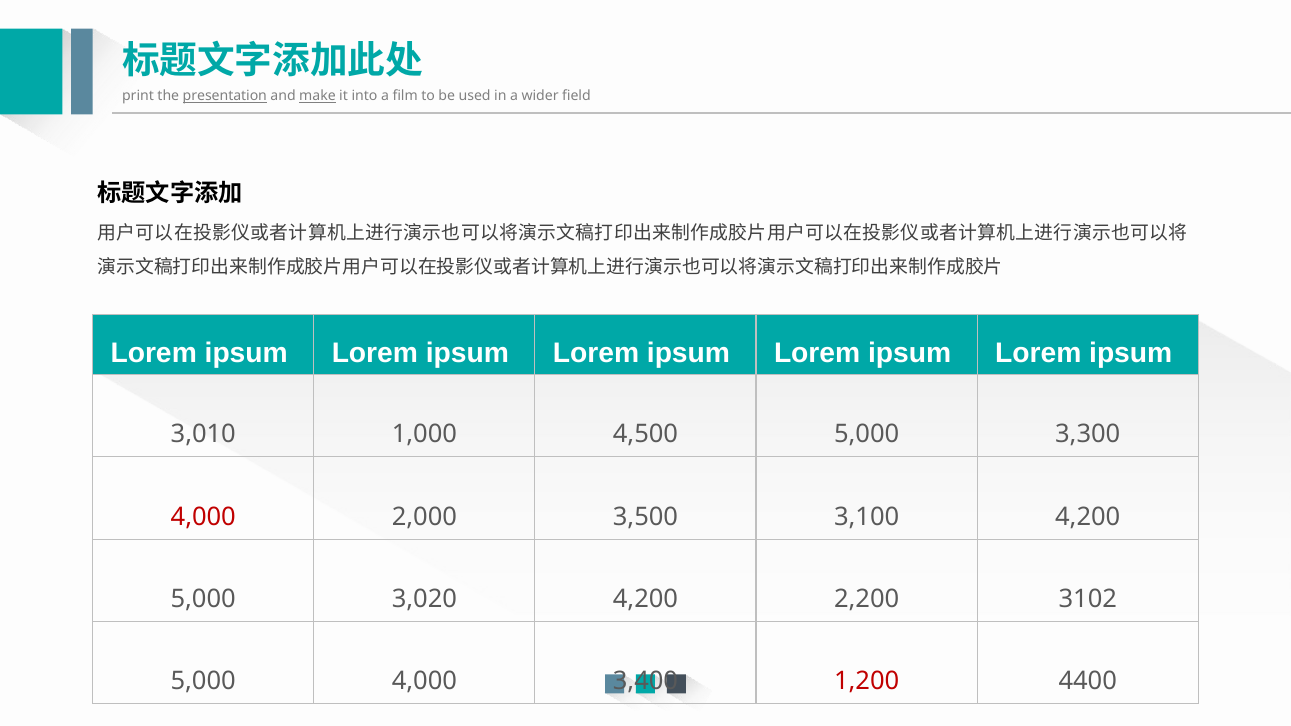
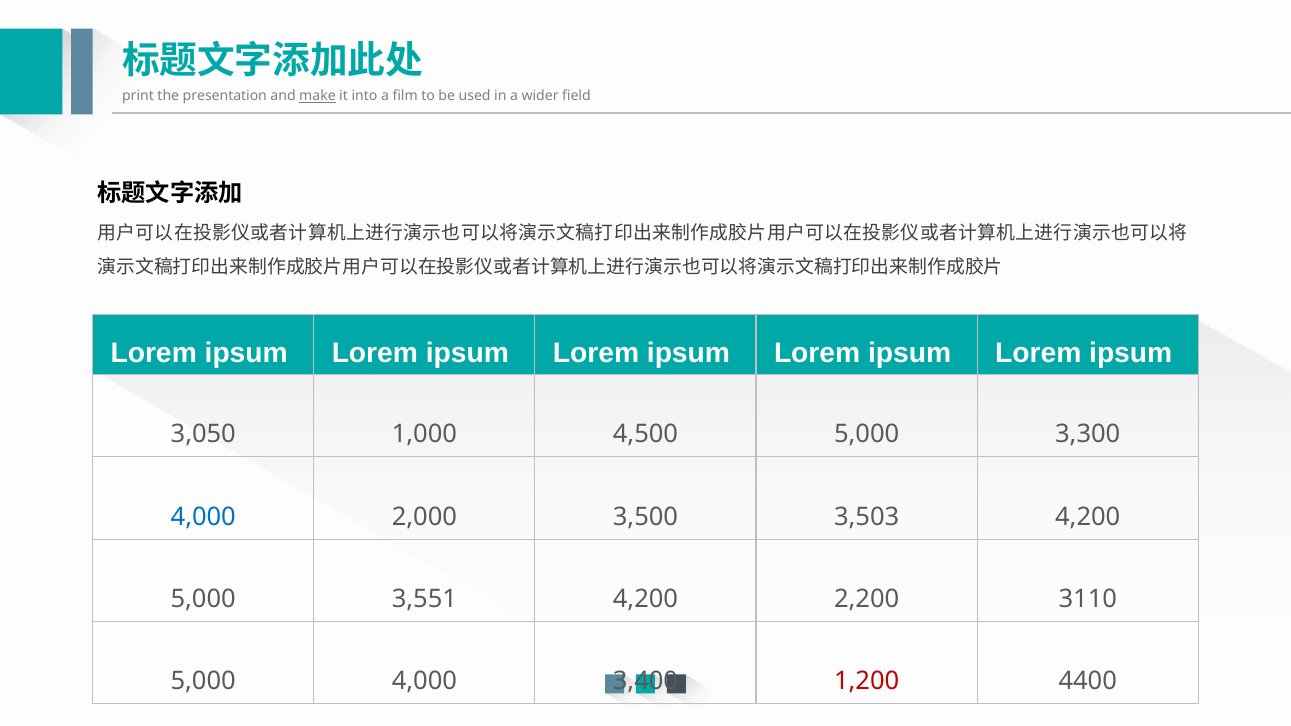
presentation underline: present -> none
3,010: 3,010 -> 3,050
4,000 at (203, 517) colour: red -> blue
3,100: 3,100 -> 3,503
3,020: 3,020 -> 3,551
3102: 3102 -> 3110
